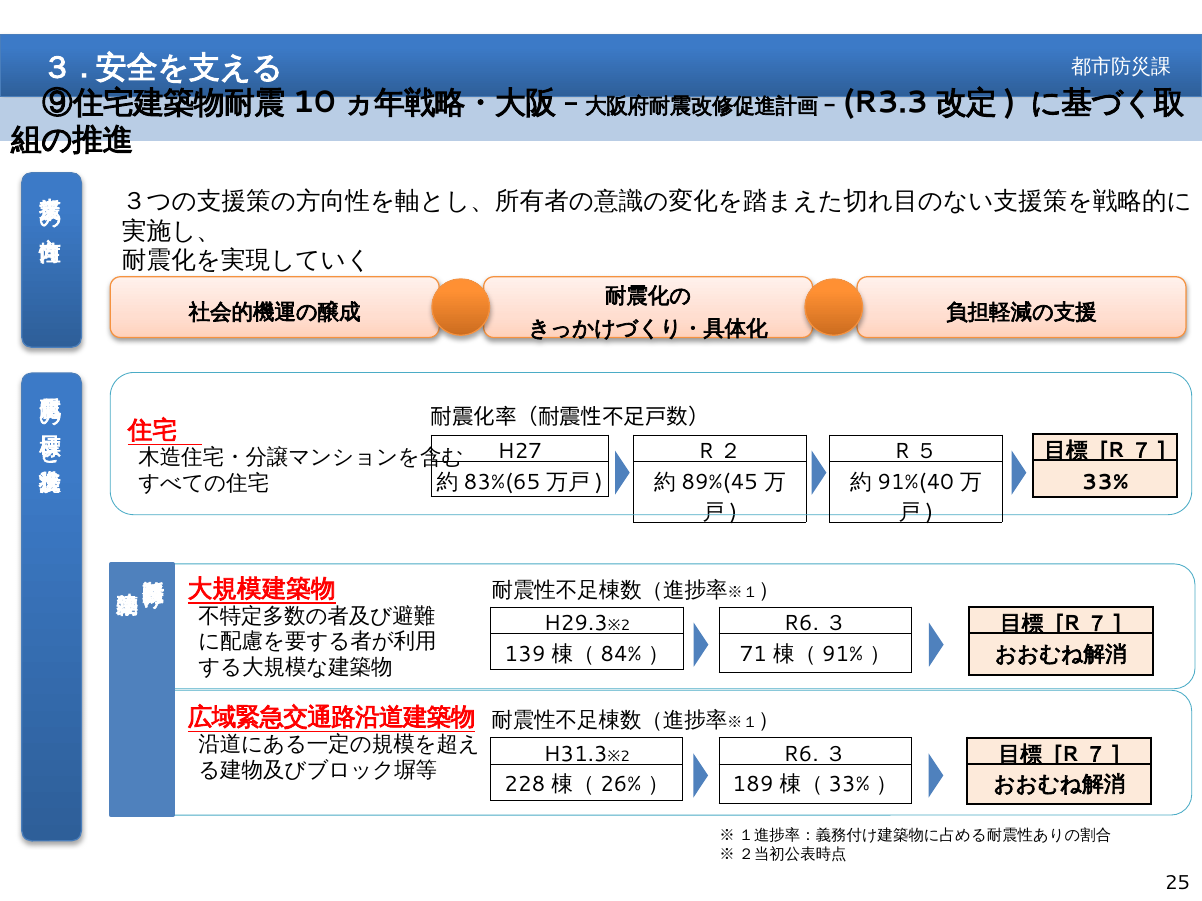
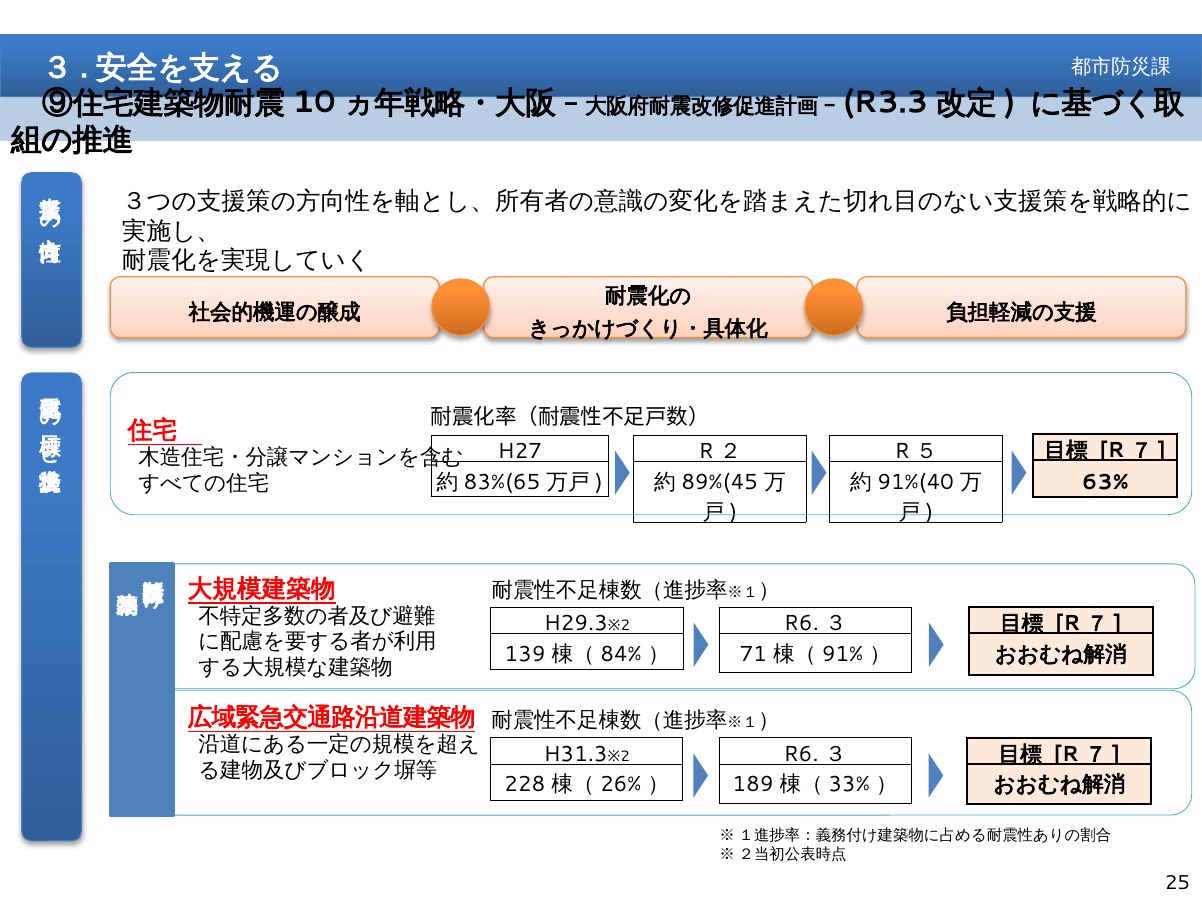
33%: 33% -> 63%
